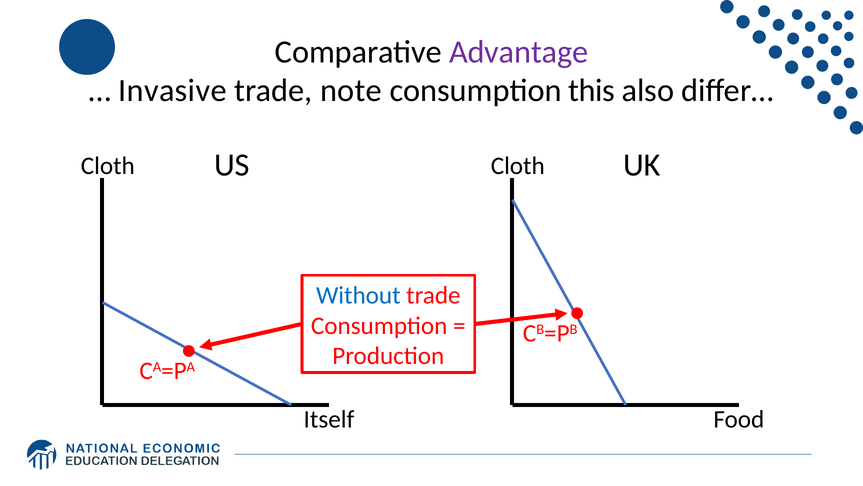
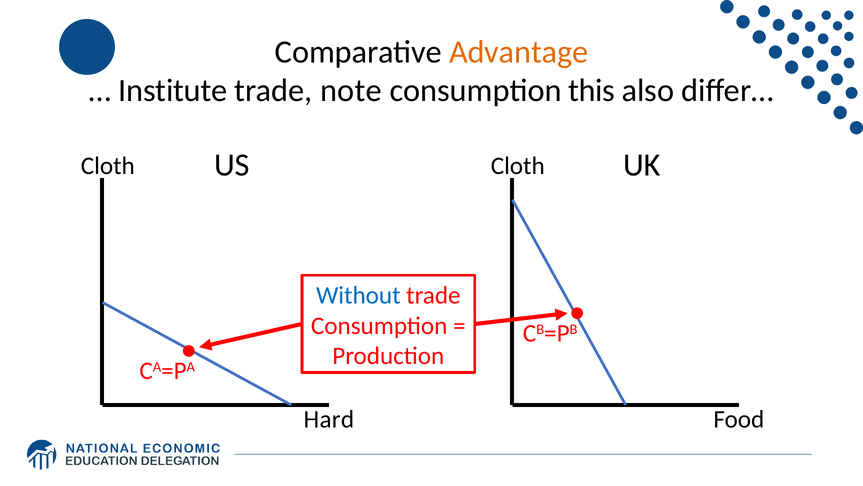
Advantage colour: purple -> orange
Invasive: Invasive -> Institute
Itself: Itself -> Hard
